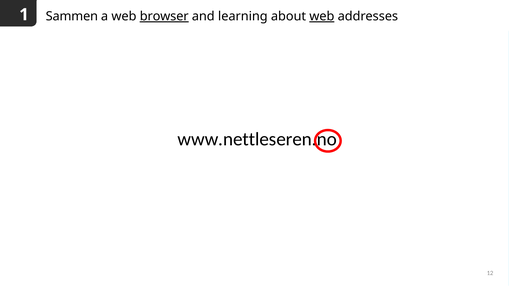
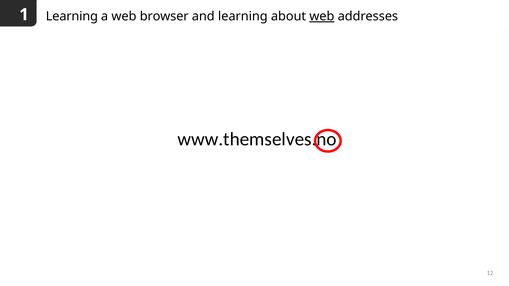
Sammen at (72, 16): Sammen -> Learning
browser underline: present -> none
www.nettleseren.no: www.nettleseren.no -> www.themselves.no
